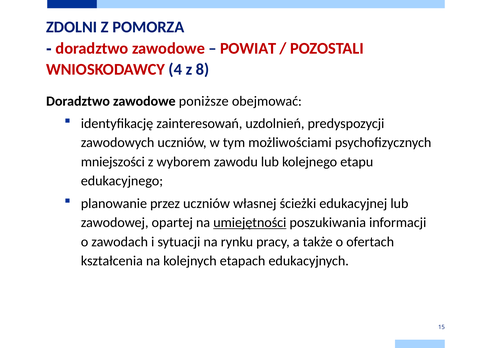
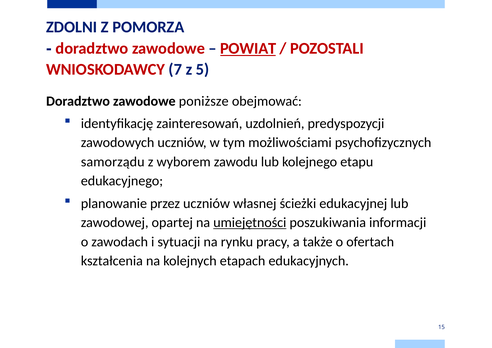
POWIAT underline: none -> present
4: 4 -> 7
8: 8 -> 5
mniejszości: mniejszości -> samorządu
